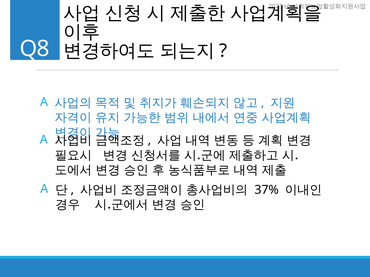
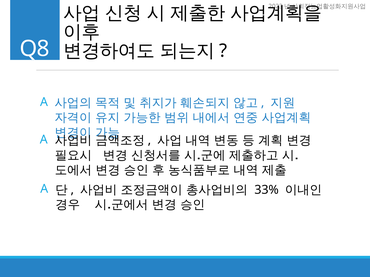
37%: 37% -> 33%
